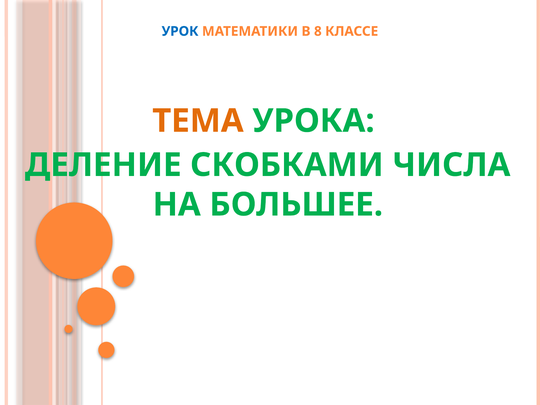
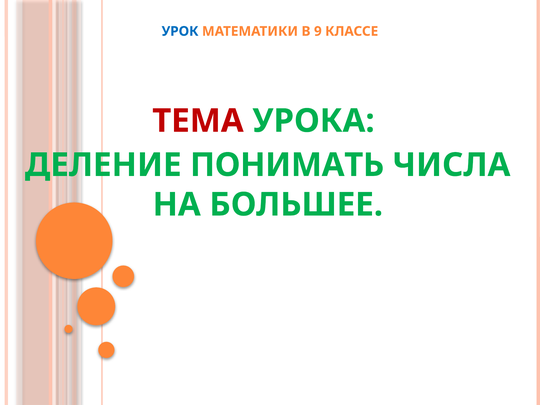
8: 8 -> 9
ТЕМА colour: orange -> red
СКОБКАМИ: СКОБКАМИ -> ПОНИМАТЬ
